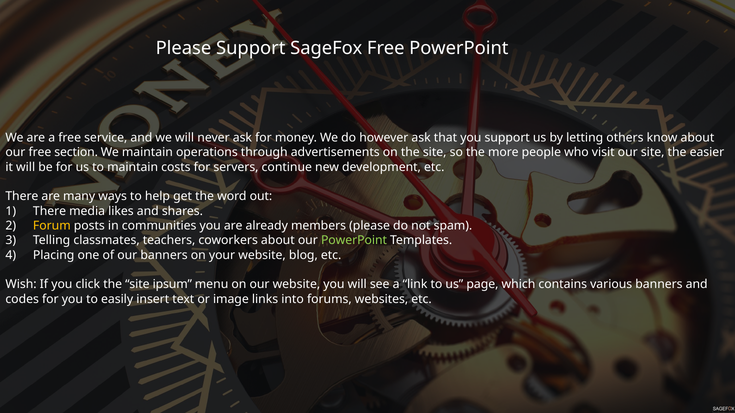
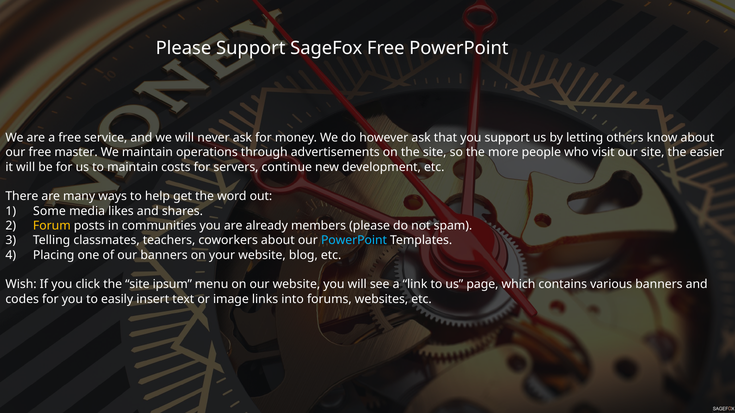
section: section -> master
There at (50, 211): There -> Some
PowerPoint at (354, 241) colour: light green -> light blue
